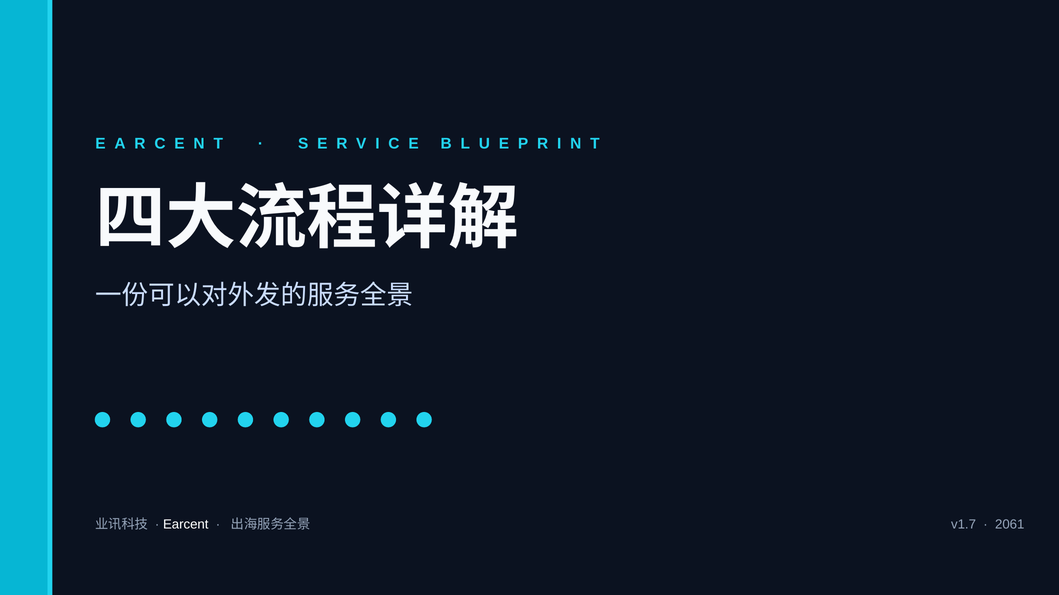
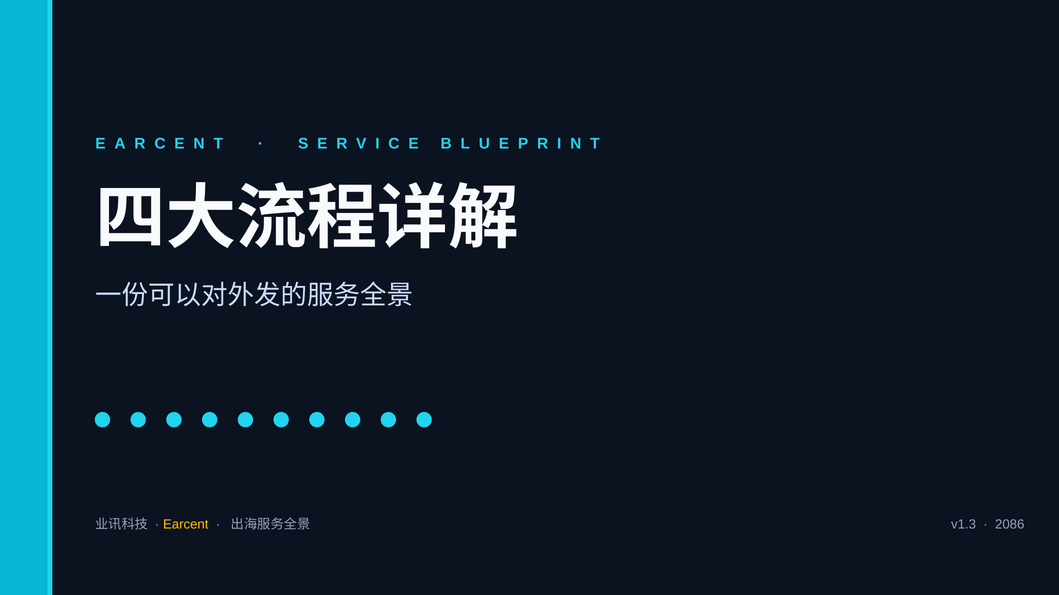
Earcent colour: white -> yellow
v1.7: v1.7 -> v1.3
2061: 2061 -> 2086
